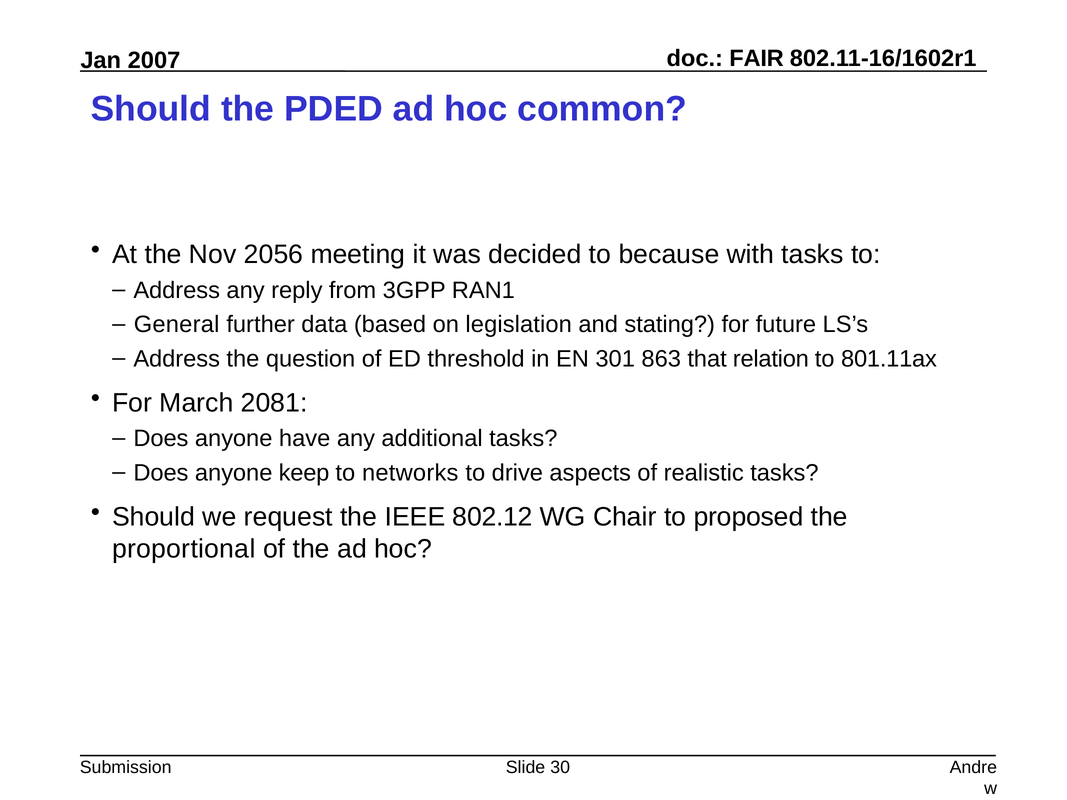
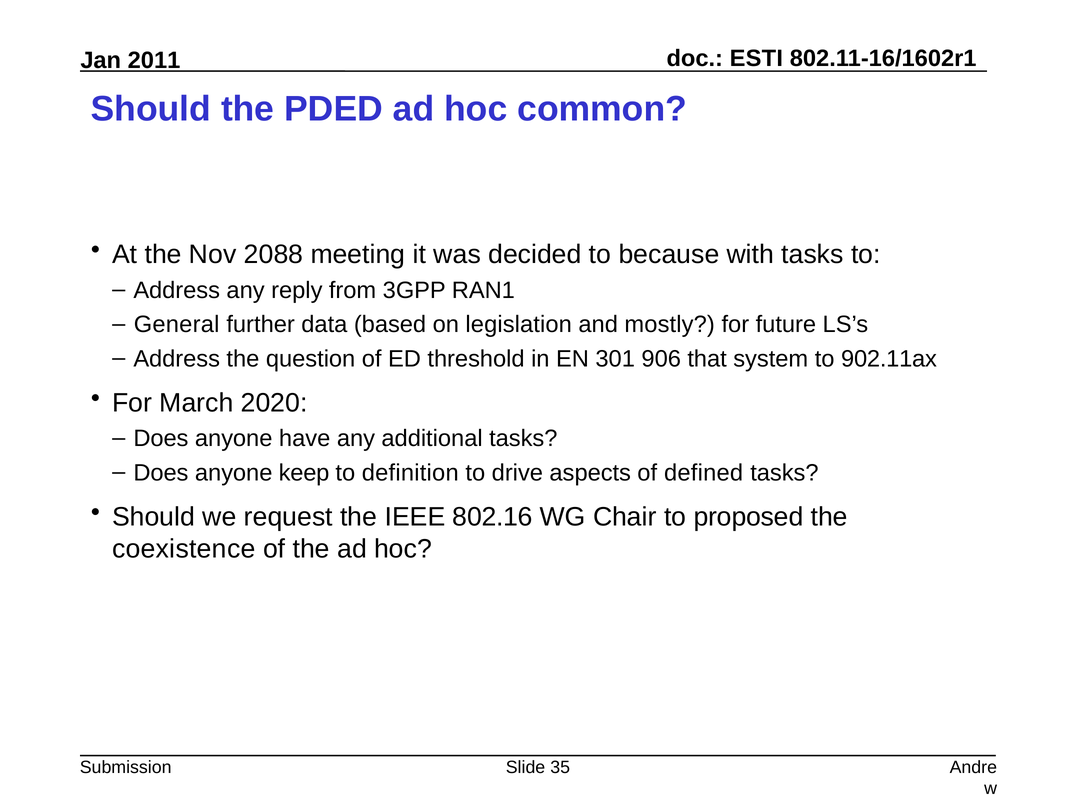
FAIR: FAIR -> ESTI
2007: 2007 -> 2011
2056: 2056 -> 2088
stating: stating -> mostly
863: 863 -> 906
relation: relation -> system
801.11ax: 801.11ax -> 902.11ax
2081: 2081 -> 2020
networks: networks -> definition
realistic: realistic -> defined
802.12: 802.12 -> 802.16
proportional: proportional -> coexistence
30: 30 -> 35
